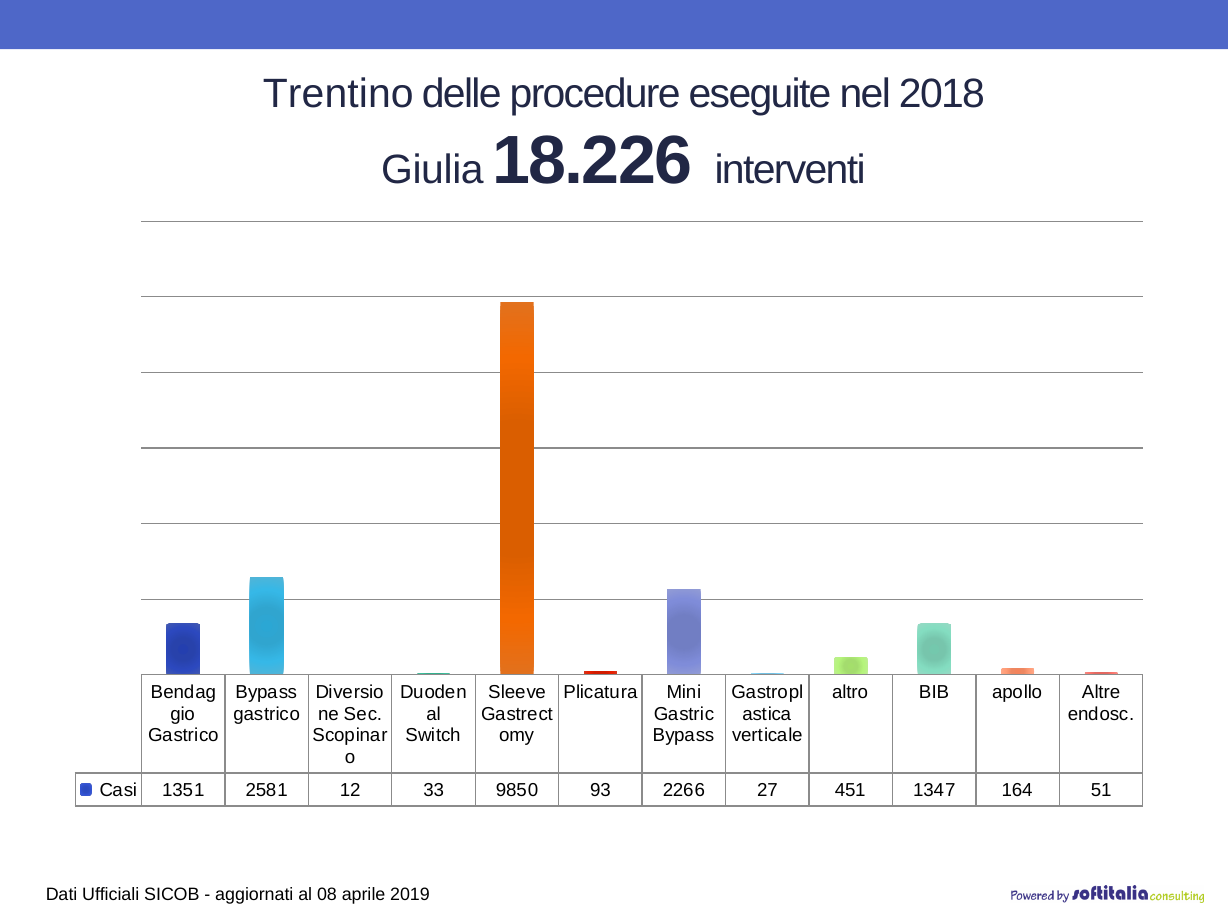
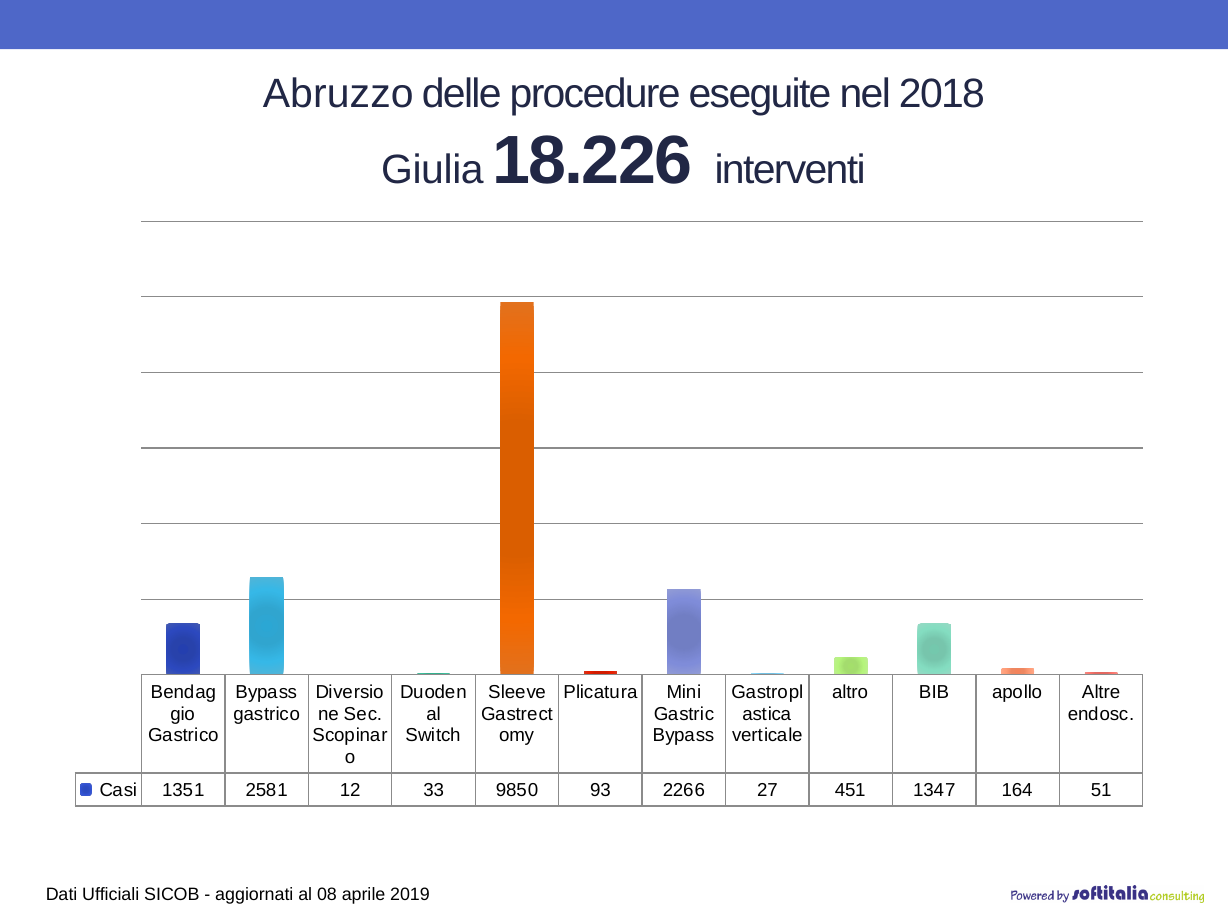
Trentino: Trentino -> Abruzzo
